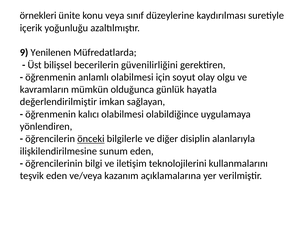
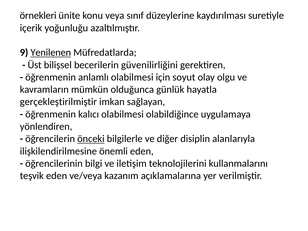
Yenilenen underline: none -> present
değerlendirilmiştir: değerlendirilmiştir -> gerçekleştirilmiştir
sunum: sunum -> önemli
